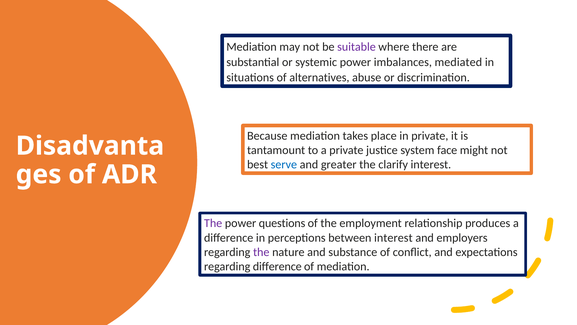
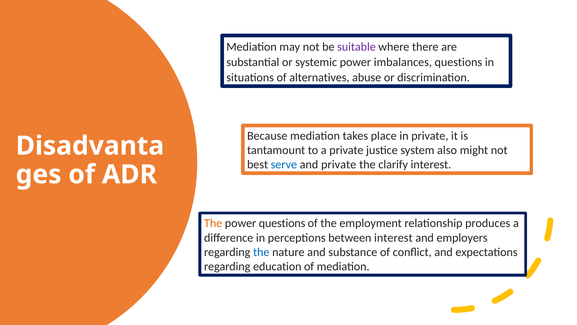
imbalances mediated: mediated -> questions
face: face -> also
and greater: greater -> private
The at (213, 223) colour: purple -> orange
the at (261, 252) colour: purple -> blue
regarding difference: difference -> education
